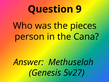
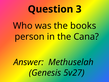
9: 9 -> 3
pieces: pieces -> books
